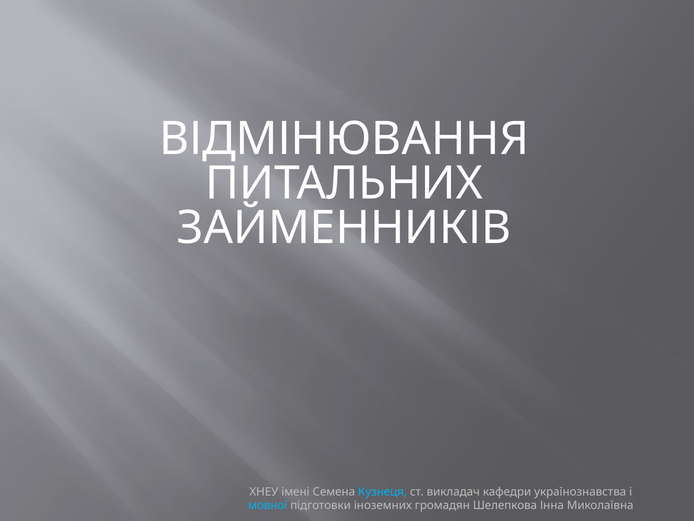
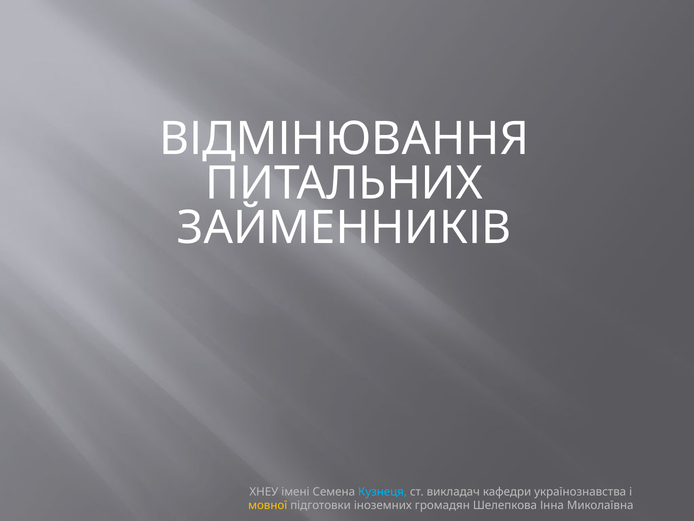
мовної colour: light blue -> yellow
